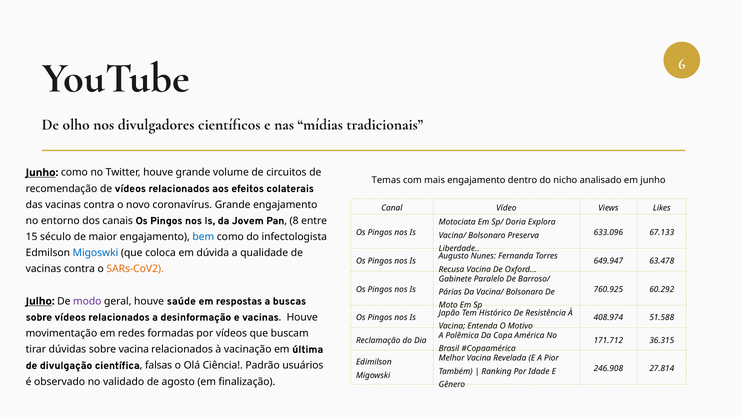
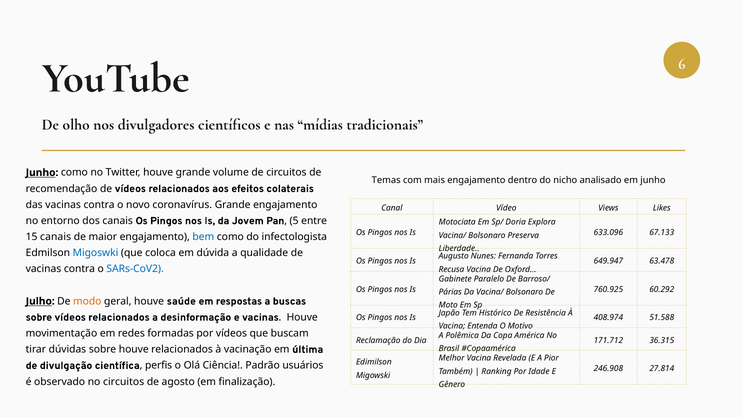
8: 8 -> 5
15 século: século -> canais
SARs-CoV2 colour: orange -> blue
modo colour: purple -> orange
sobre vacina: vacina -> houve
falsas: falsas -> perfis
no validado: validado -> circuitos
